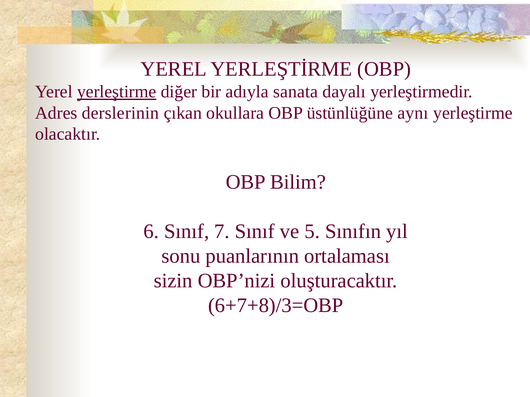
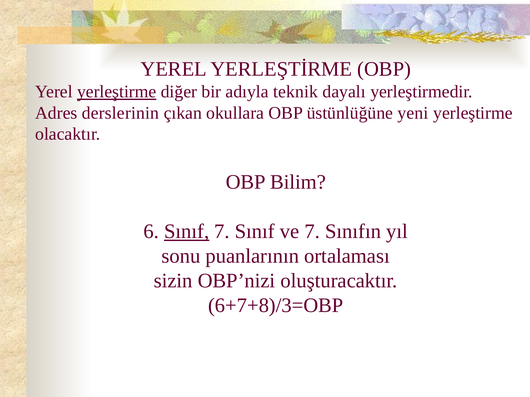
sanata: sanata -> teknik
aynı: aynı -> yeni
Sınıf at (187, 232) underline: none -> present
ve 5: 5 -> 7
